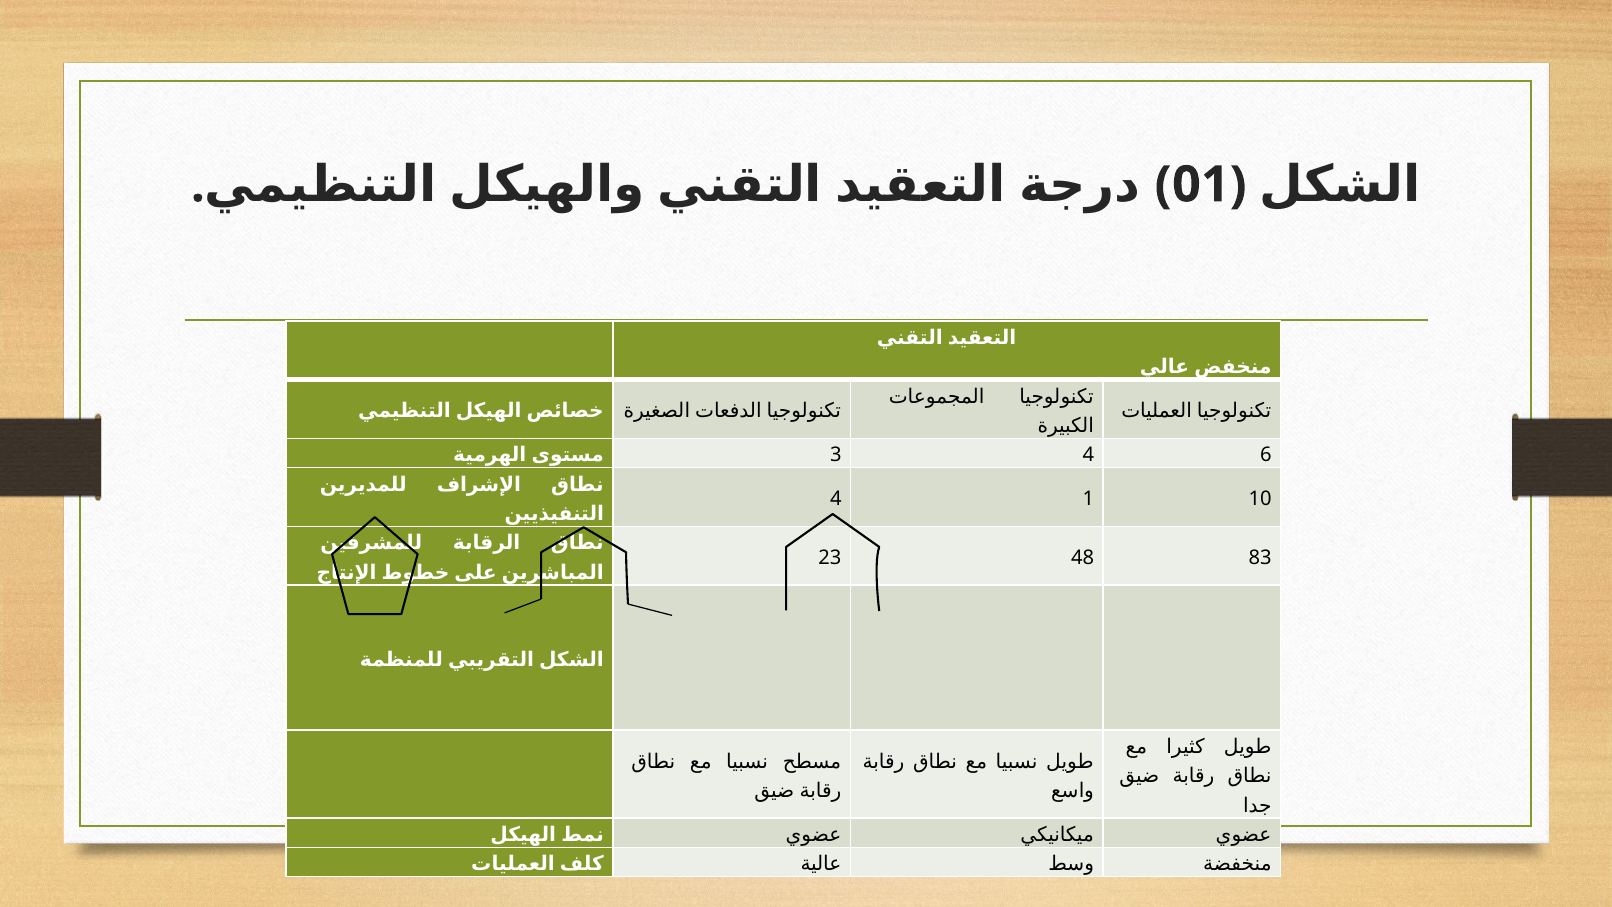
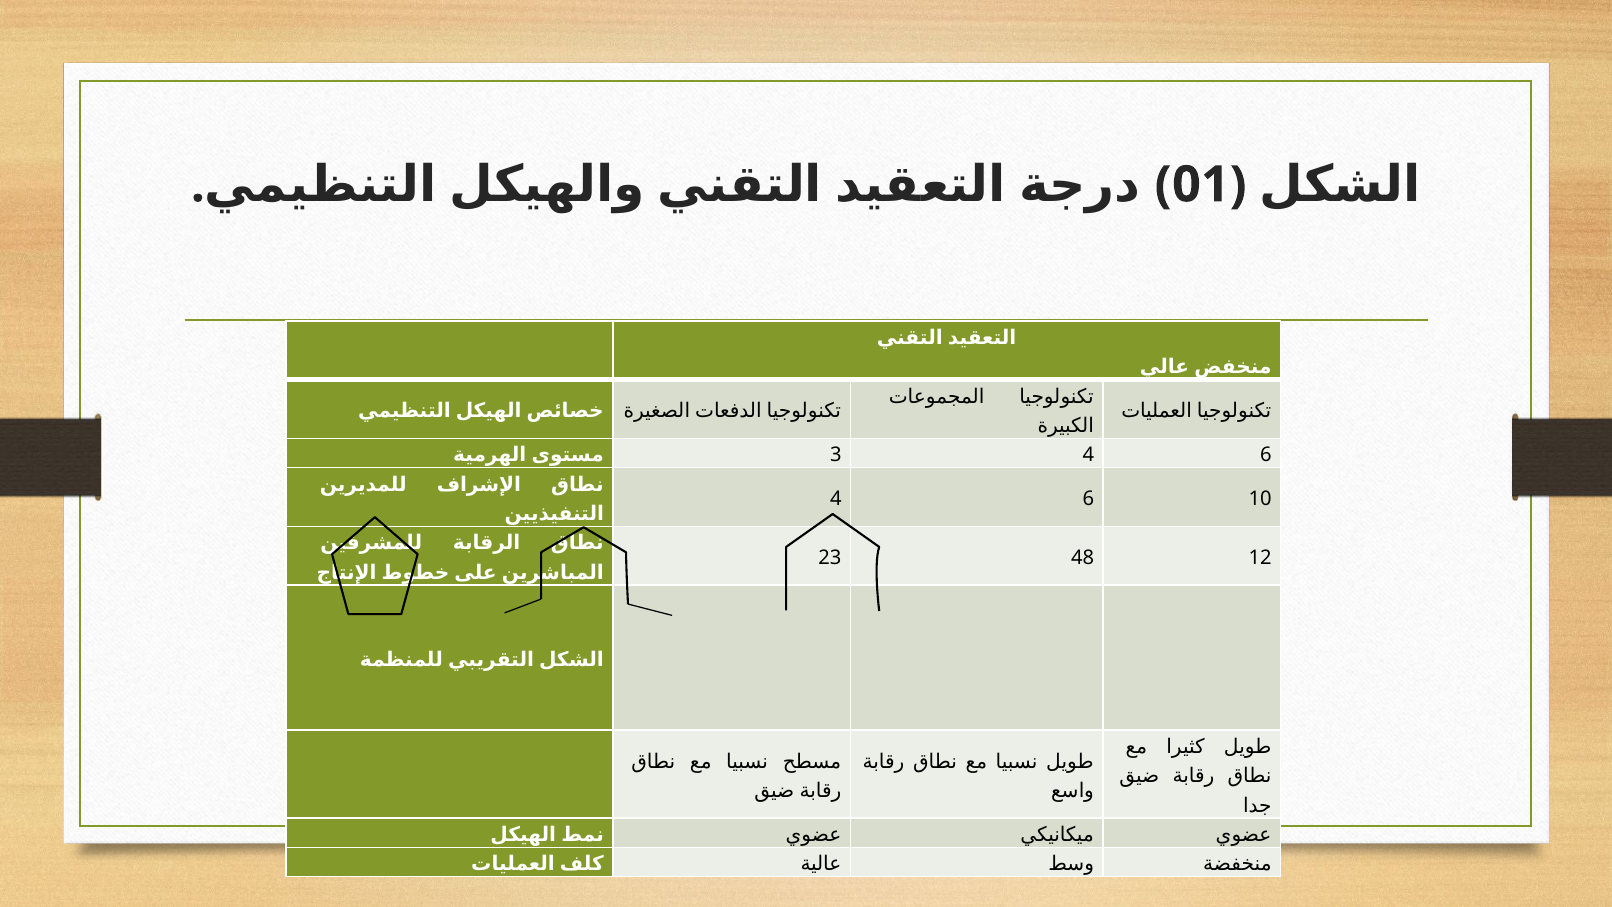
1 at (1088, 499): 1 -> 6
83: 83 -> 12
